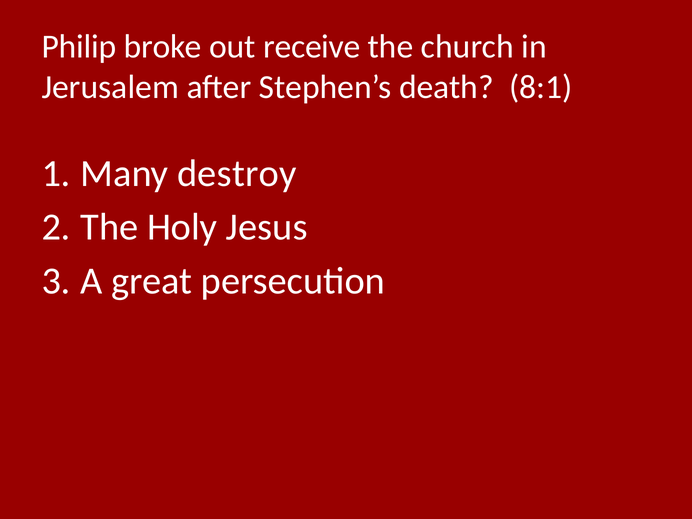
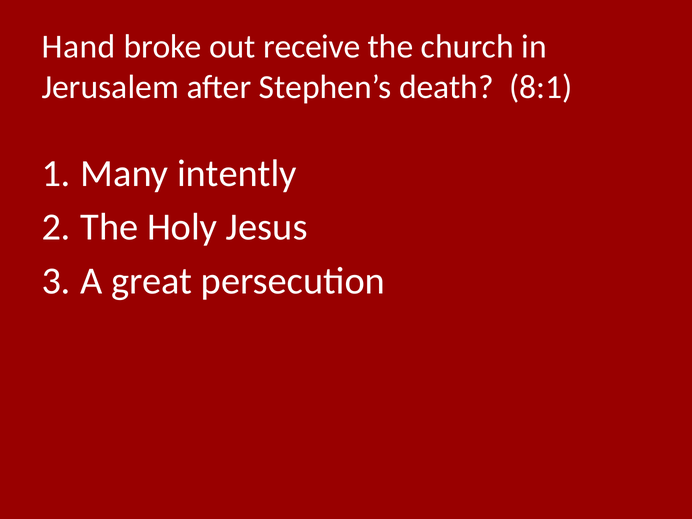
Philip: Philip -> Hand
destroy: destroy -> intently
